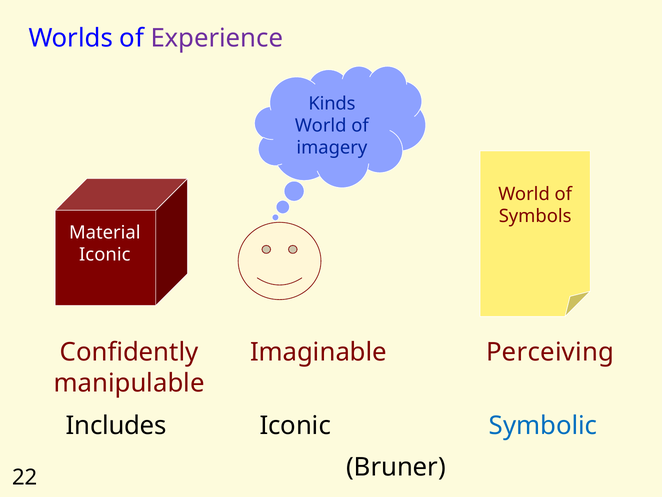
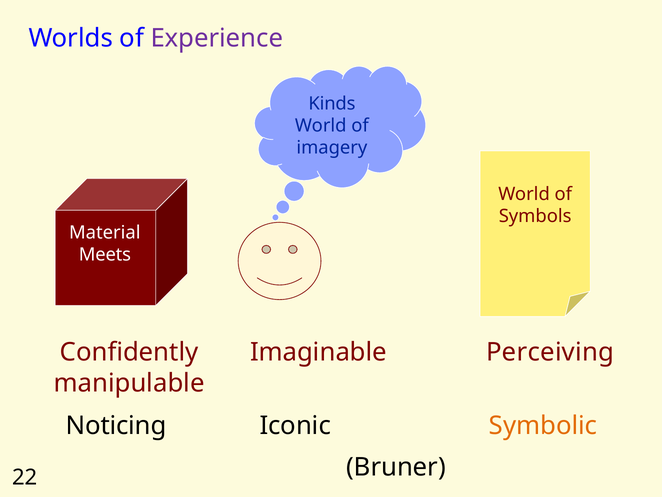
Iconic at (105, 255): Iconic -> Meets
Includes: Includes -> Noticing
Symbolic colour: blue -> orange
